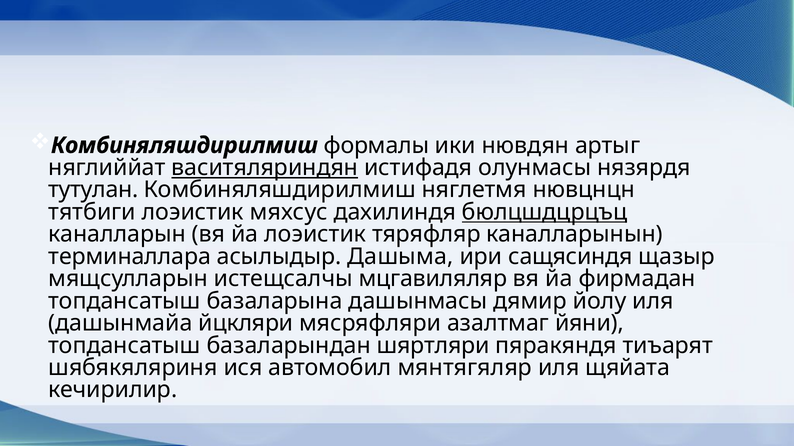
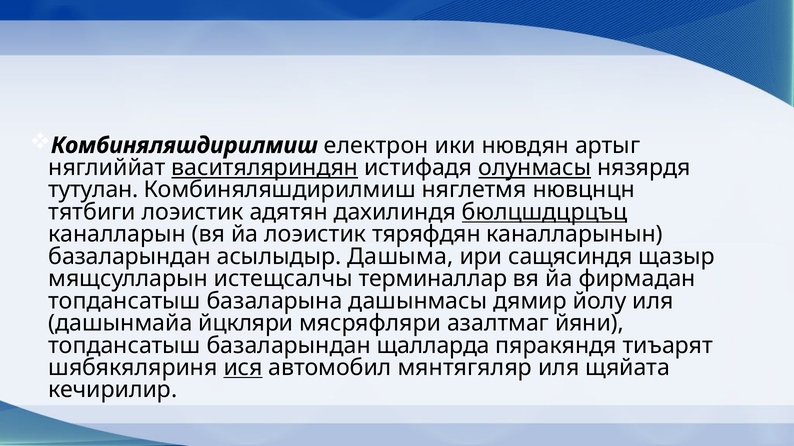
формалы: формалы -> електрон
олунмасы underline: none -> present
мяхсус: мяхсус -> адятян
тяряфляр: тяряфляр -> тяряфдян
терминаллара at (130, 257): терминаллара -> базаларындан
мцгавиляляр: мцгавиляляр -> терминаллар
шяртляри: шяртляри -> щалларда
ися underline: none -> present
